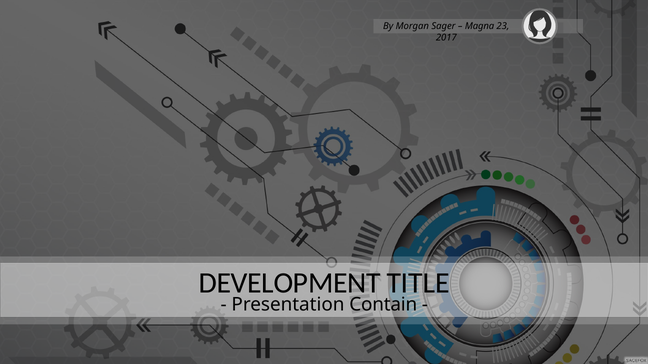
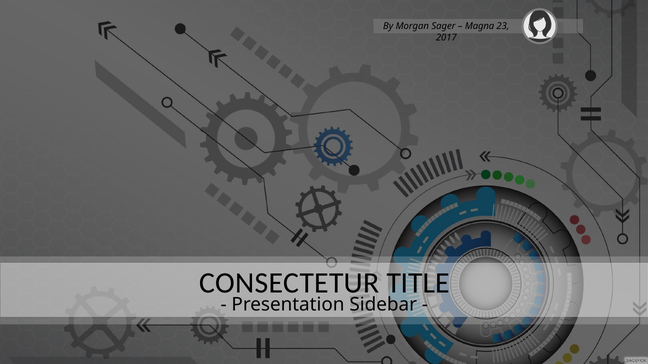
DEVELOPMENT: DEVELOPMENT -> CONSECTETUR
Contain: Contain -> Sidebar
